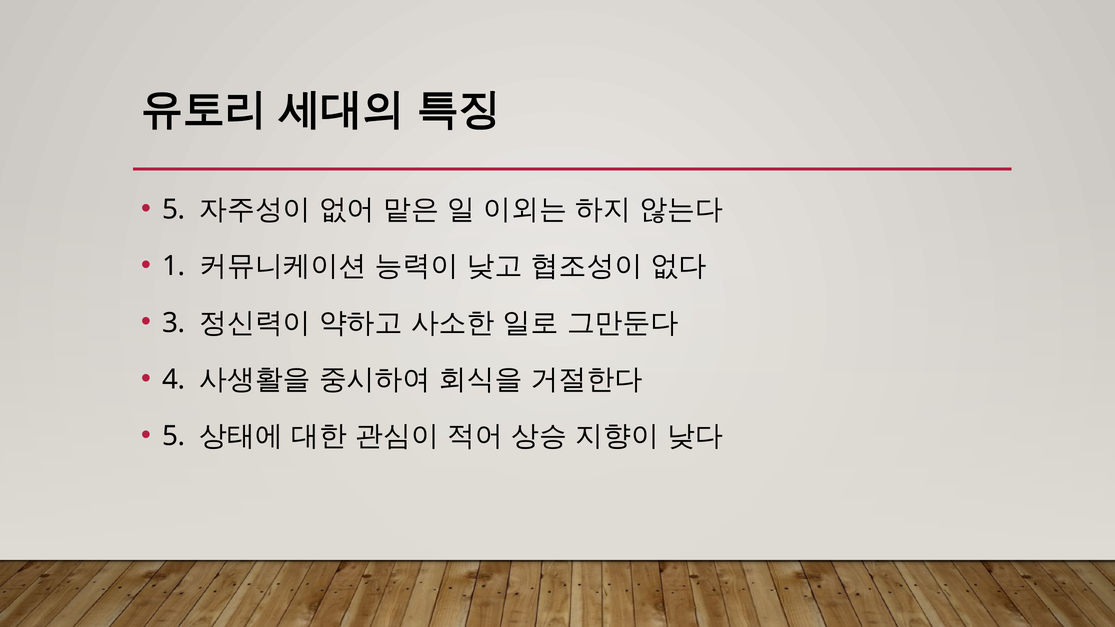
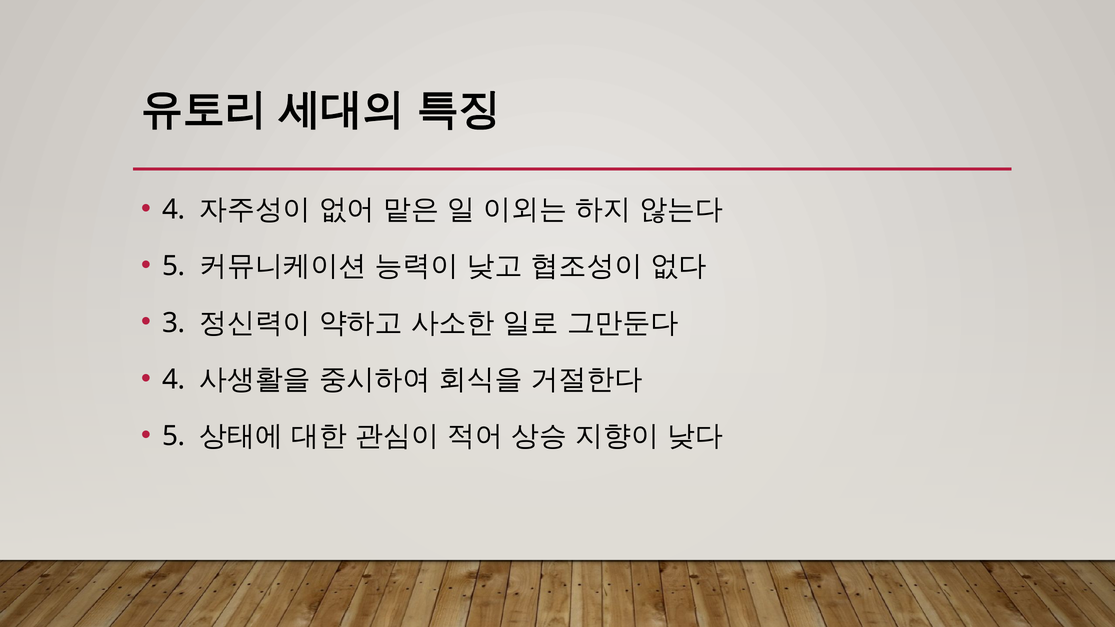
5 at (174, 210): 5 -> 4
1 at (174, 266): 1 -> 5
